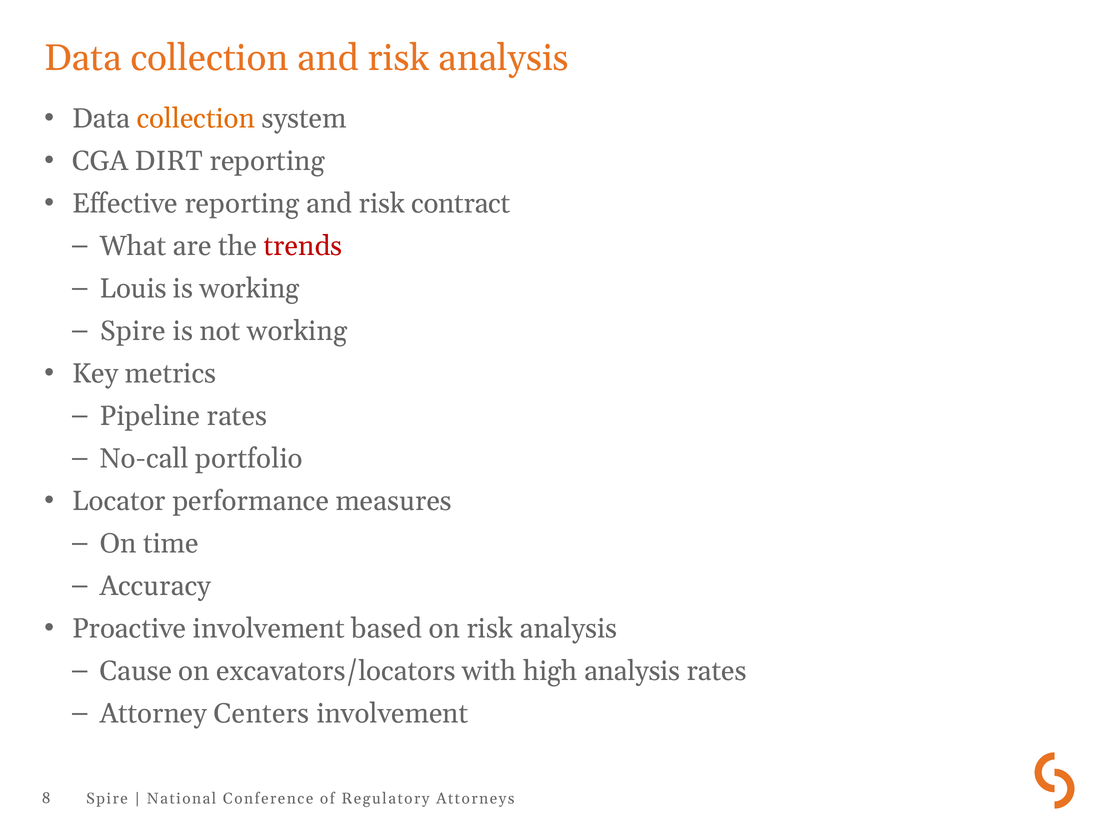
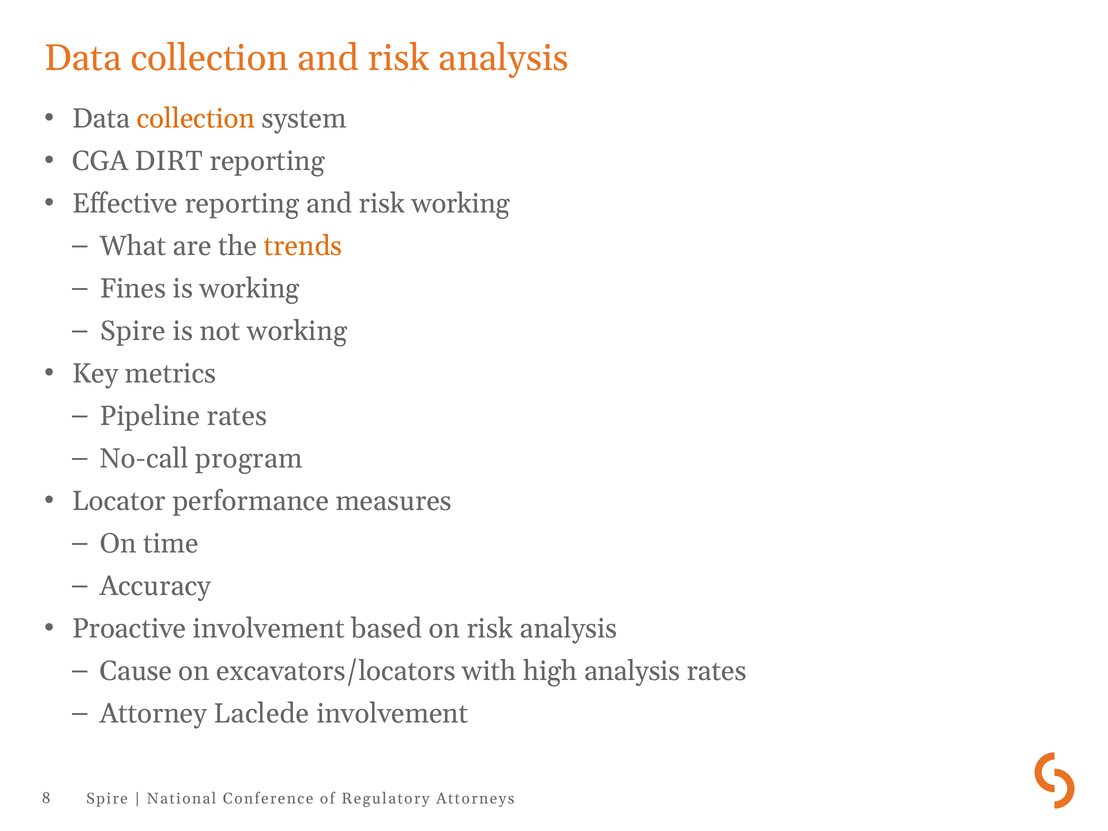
risk contract: contract -> working
trends colour: red -> orange
Louis: Louis -> Fines
portfolio: portfolio -> program
Centers: Centers -> Laclede
